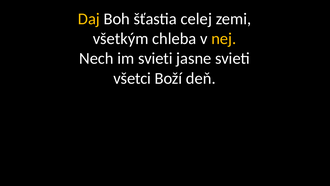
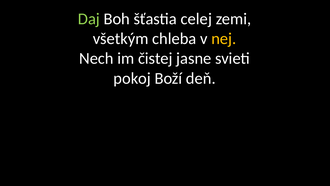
Daj colour: yellow -> light green
im svieti: svieti -> čistej
všetci: všetci -> pokoj
